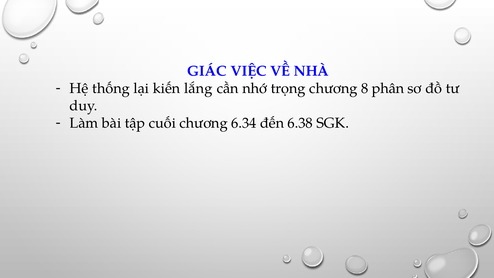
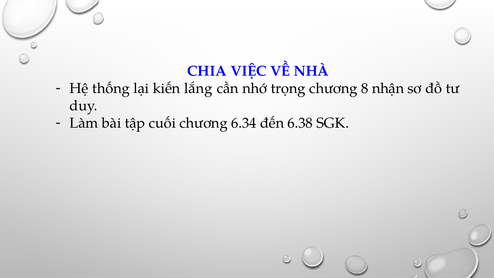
GIÁC: GIÁC -> CHIA
phân: phân -> nhận
